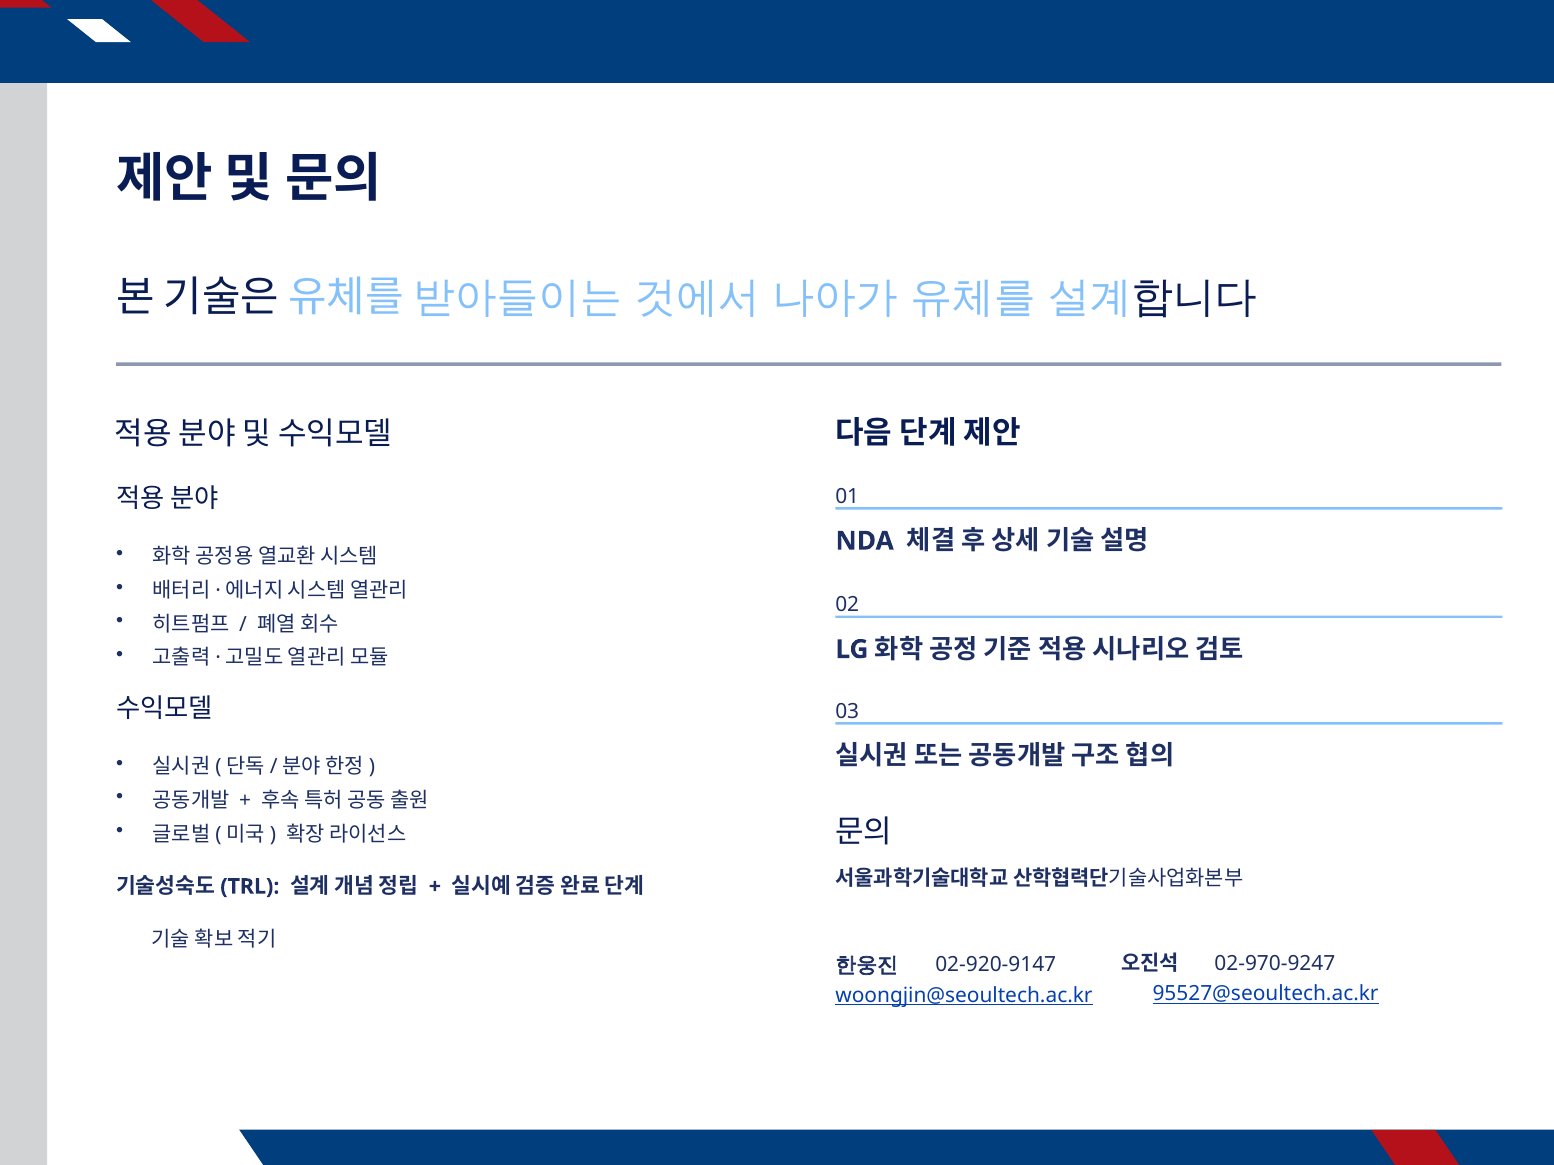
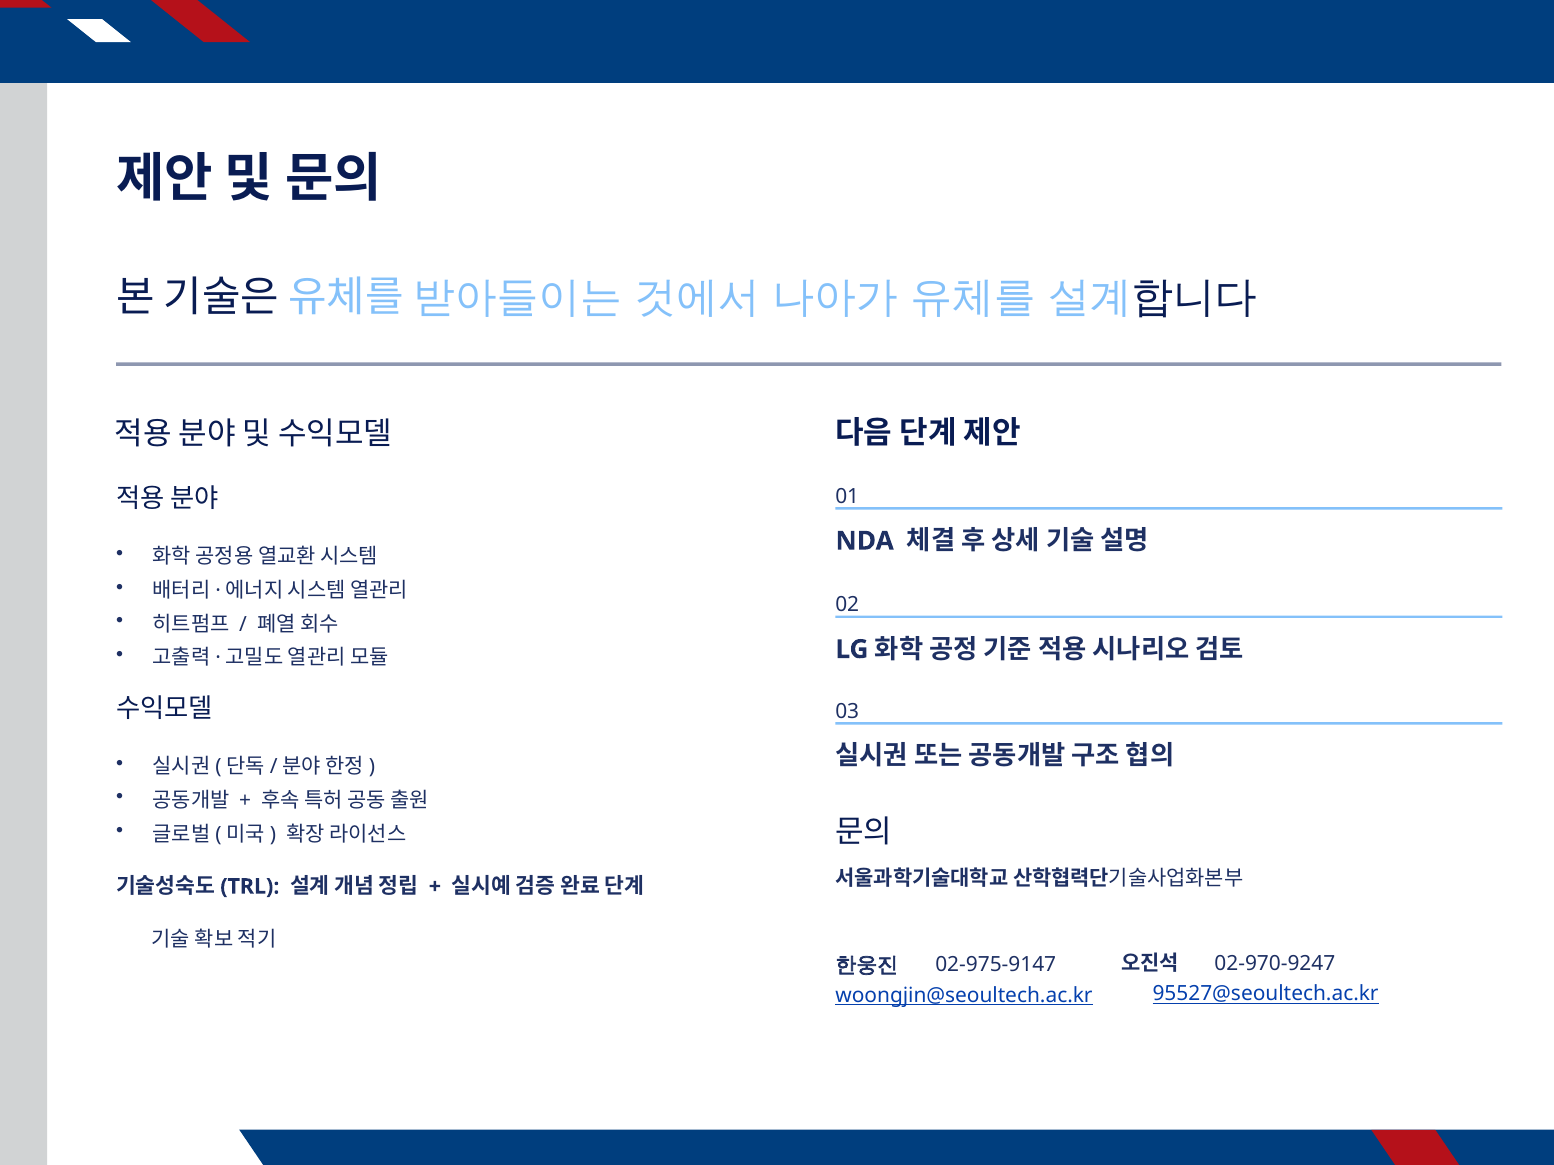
02-920-9147: 02-920-9147 -> 02-975-9147
